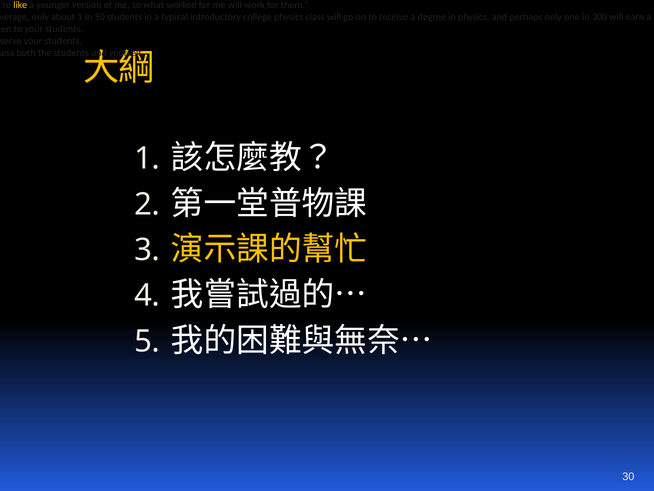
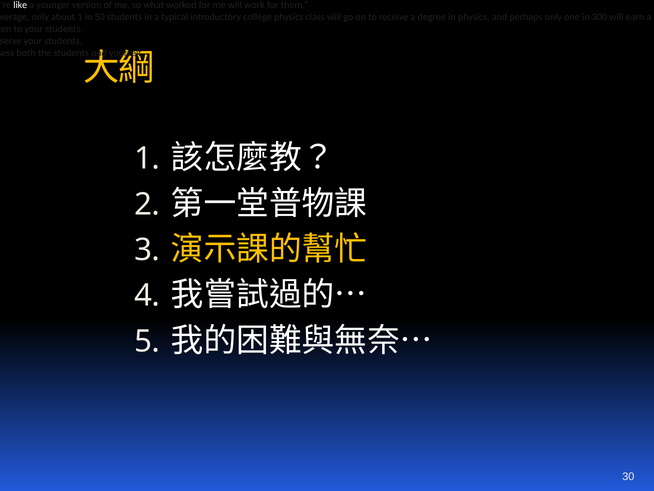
like colour: yellow -> white
